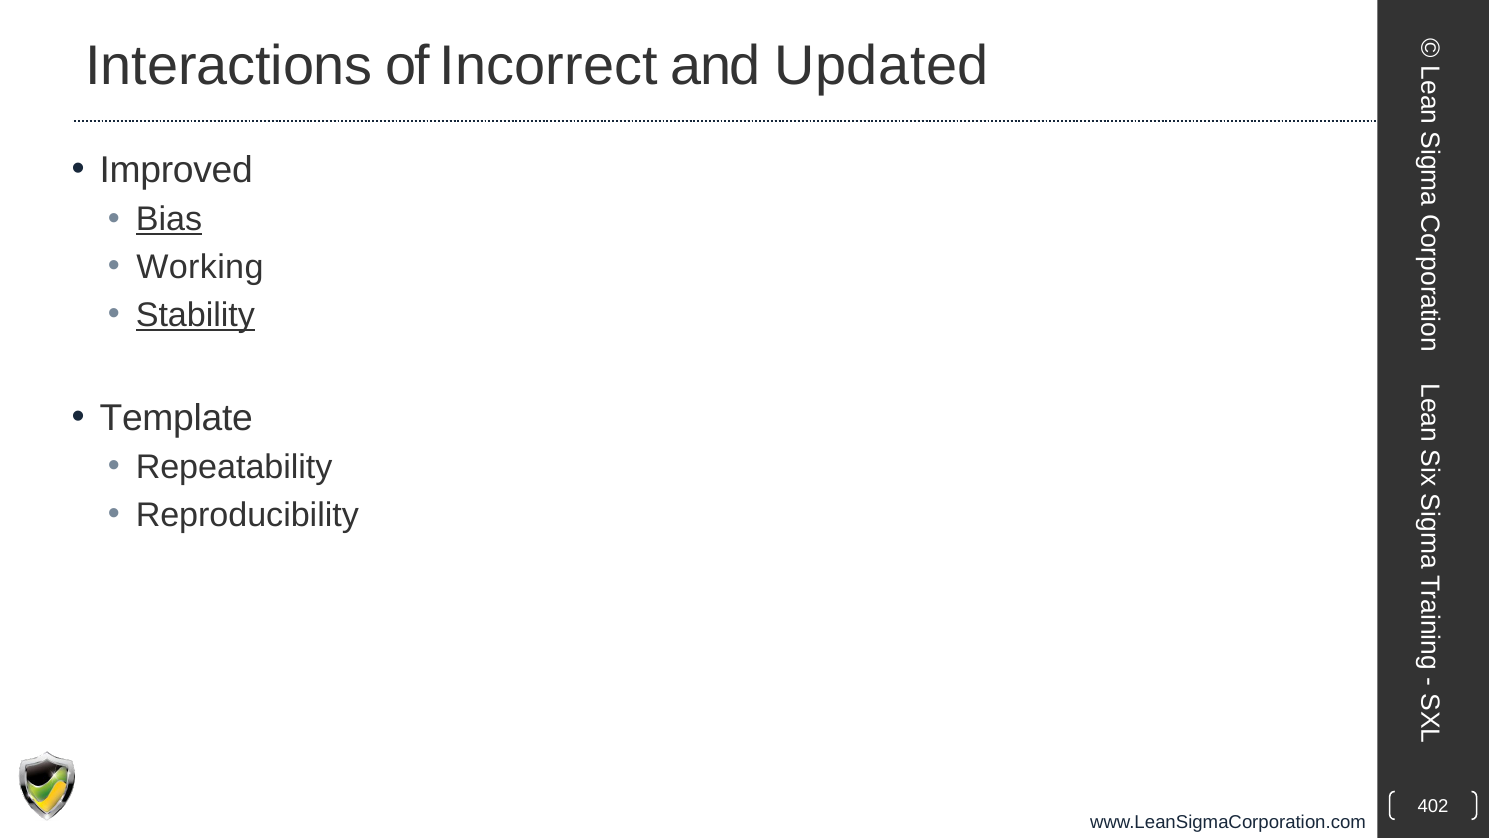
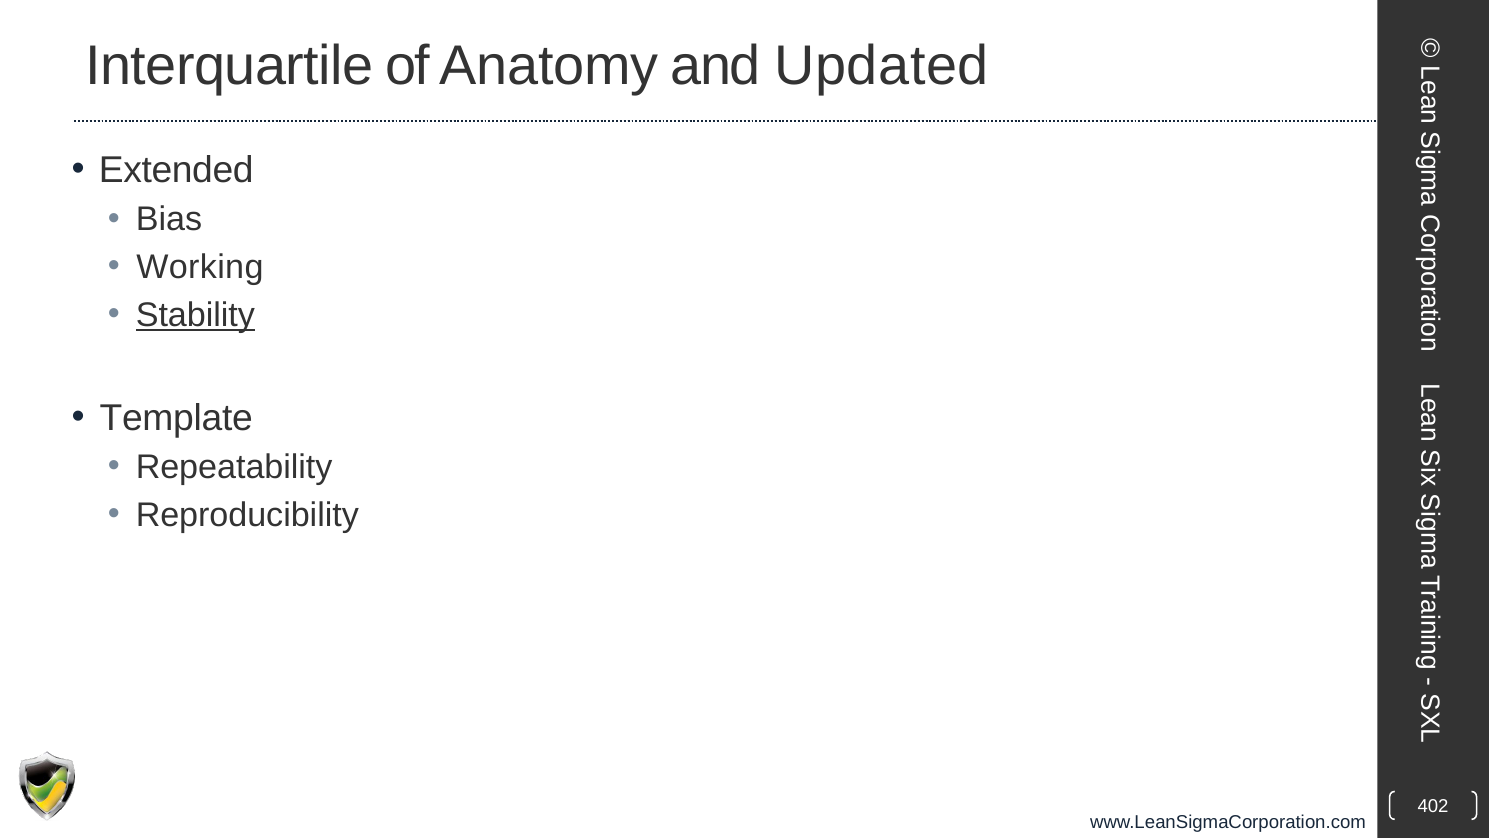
Interactions: Interactions -> Interquartile
Incorrect: Incorrect -> Anatomy
Improved: Improved -> Extended
Bias underline: present -> none
